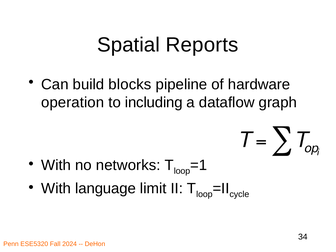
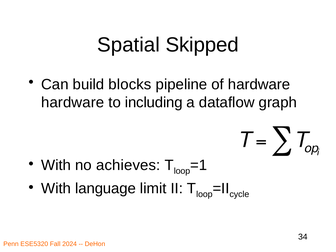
Reports: Reports -> Skipped
operation at (73, 102): operation -> hardware
networks: networks -> achieves
